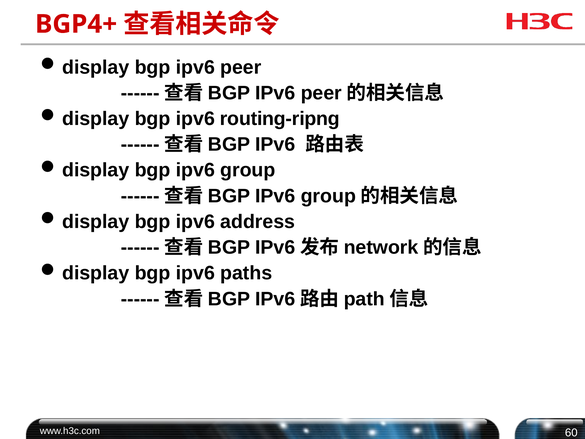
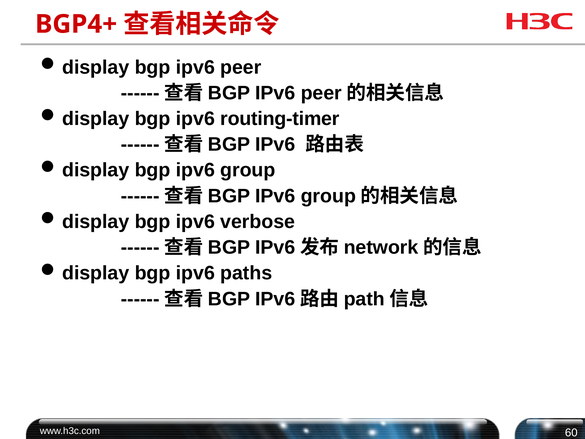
routing-ripng: routing-ripng -> routing-timer
address: address -> verbose
